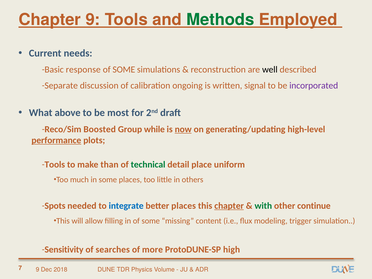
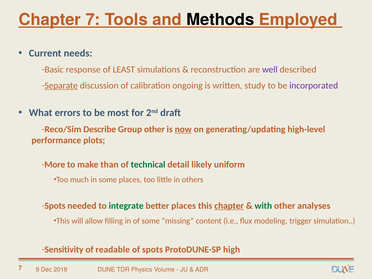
Chapter 9: 9 -> 7
Methods colour: green -> black
SOME at (124, 70): SOME -> LEAST
well colour: black -> purple
Separate underline: none -> present
signal: signal -> study
above: above -> errors
Boosted: Boosted -> Describe
Group while: while -> other
performance underline: present -> none
Tools at (55, 165): Tools -> More
place: place -> likely
integrate colour: blue -> green
continue: continue -> analyses
searches: searches -> readable
of more: more -> spots
